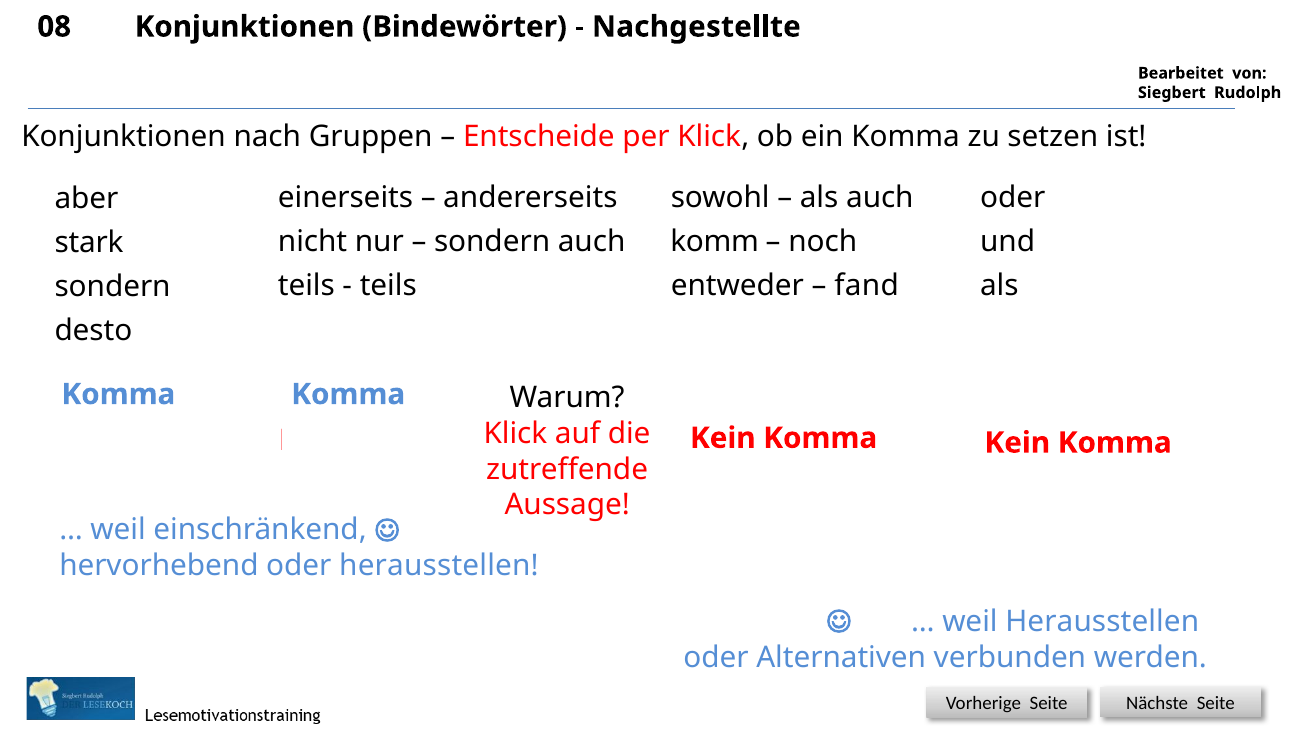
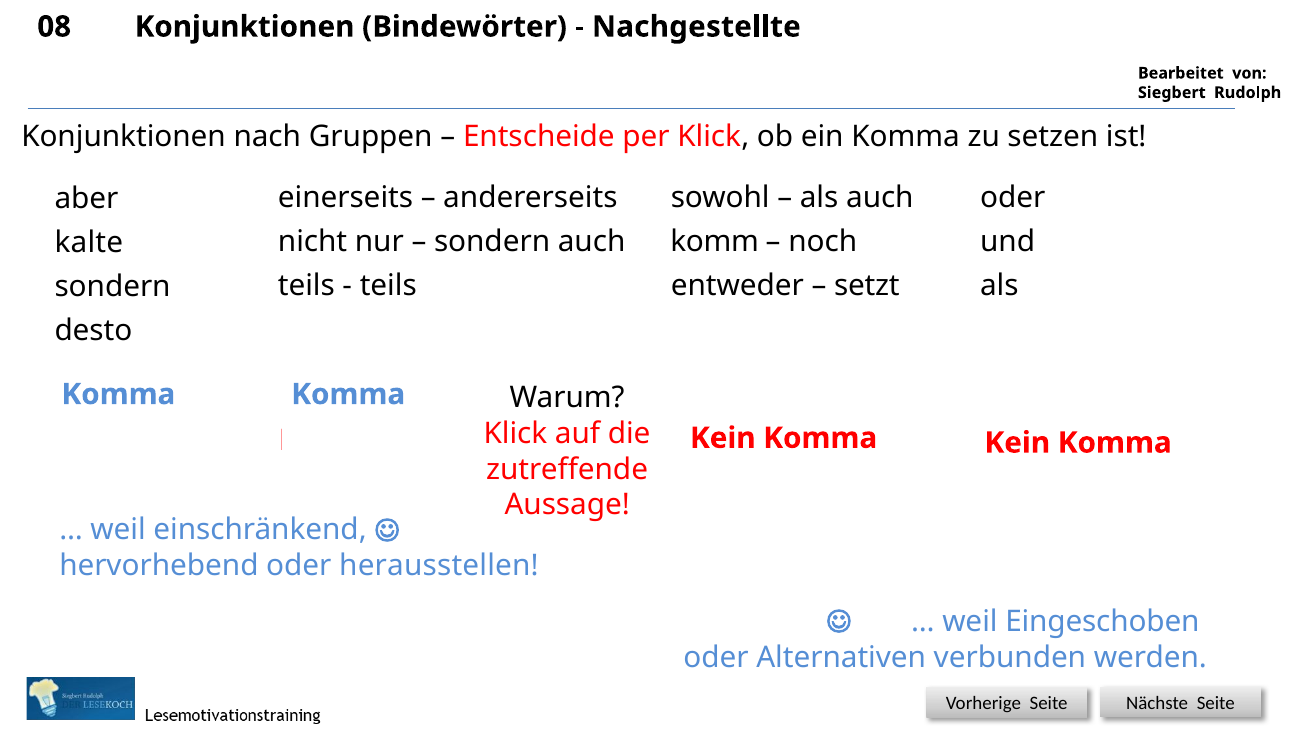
stark: stark -> kalte
fand: fand -> setzt
weil Herausstellen: Herausstellen -> Eingeschoben
